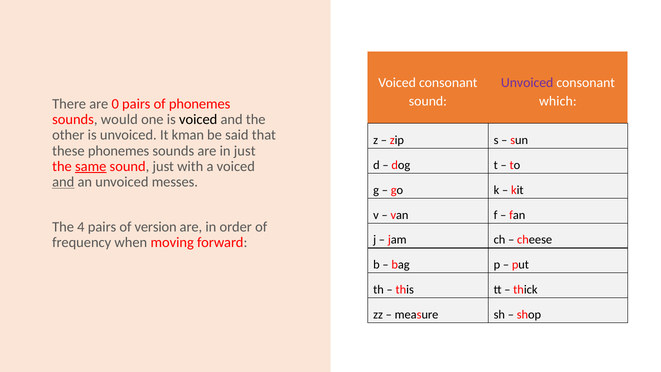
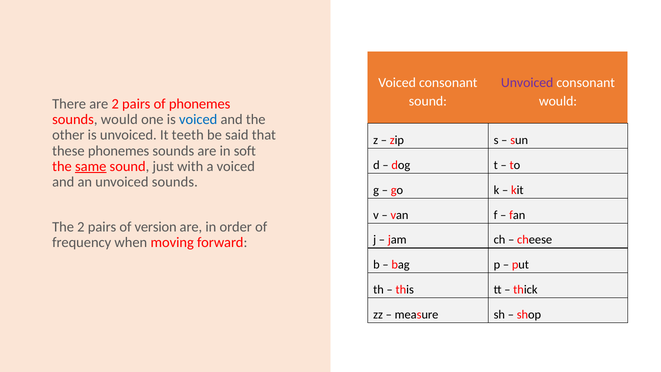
which at (558, 101): which -> would
are 0: 0 -> 2
voiced at (198, 119) colour: black -> blue
kman: kman -> teeth
in just: just -> soft
and at (63, 182) underline: present -> none
unvoiced messes: messes -> sounds
The 4: 4 -> 2
